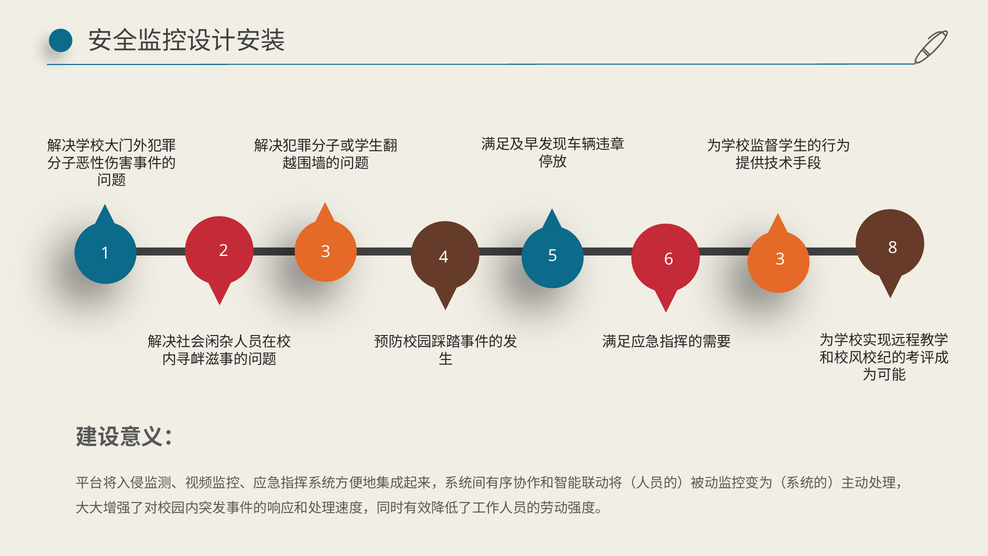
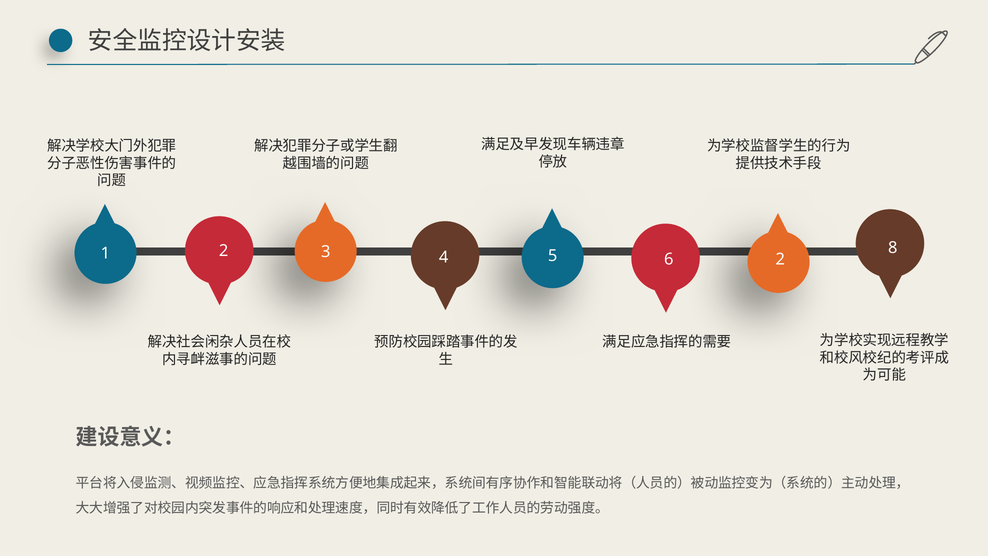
6 3: 3 -> 2
